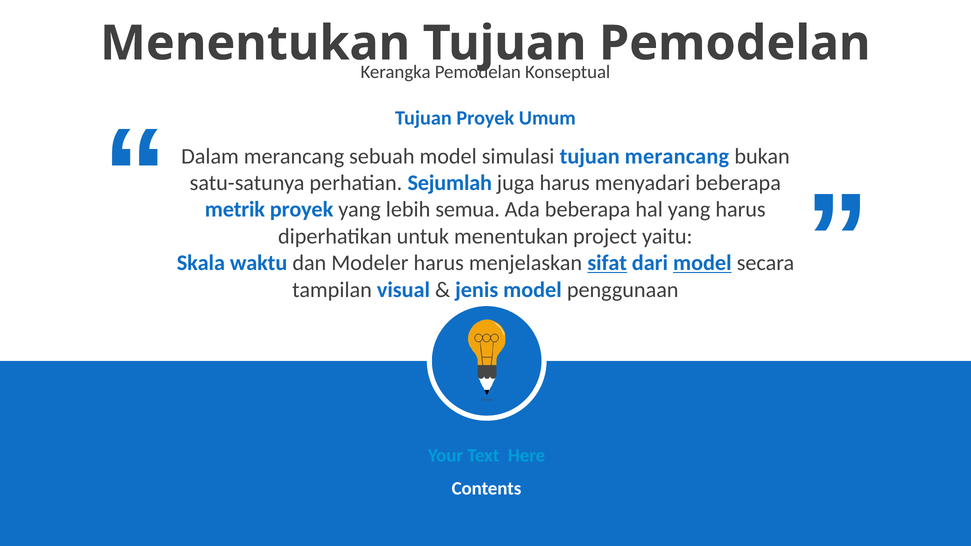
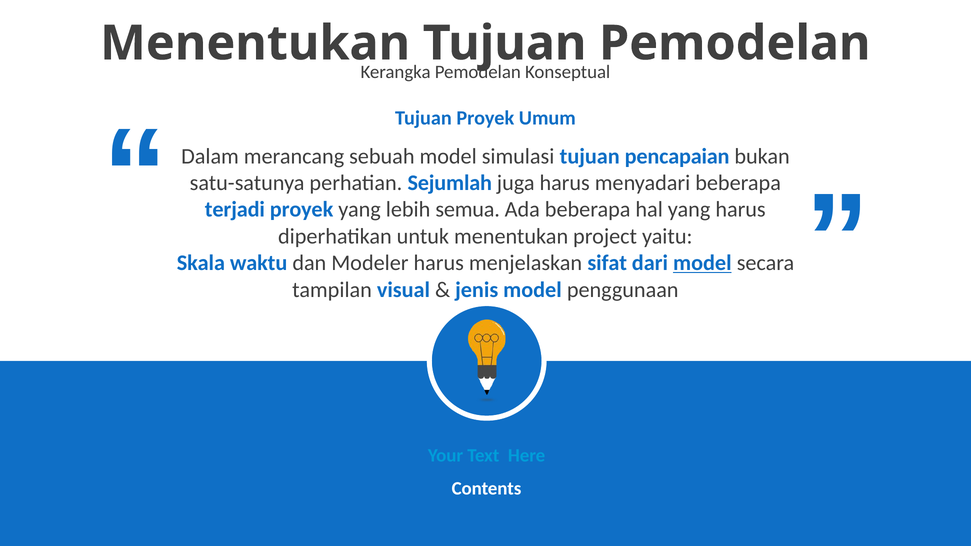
tujuan merancang: merancang -> pencapaian
metrik: metrik -> terjadi
sifat underline: present -> none
